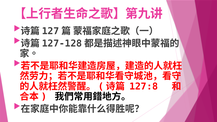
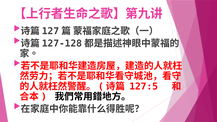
127:8: 127:8 -> 127:5
